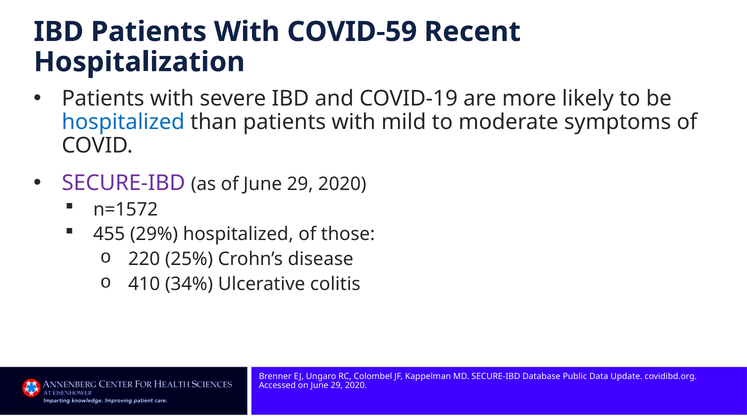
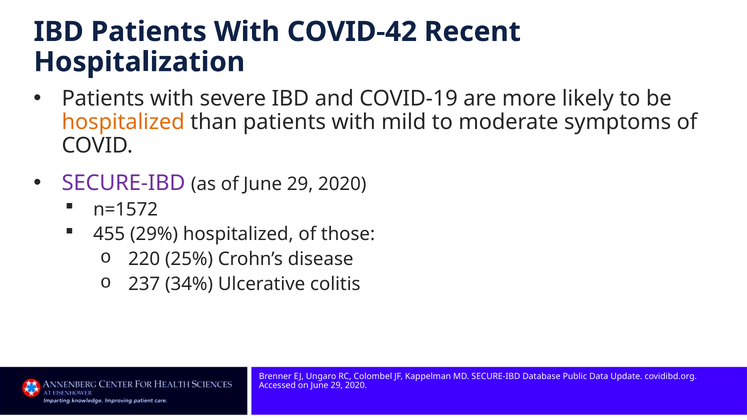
COVID-59: COVID-59 -> COVID-42
hospitalized at (123, 122) colour: blue -> orange
410: 410 -> 237
